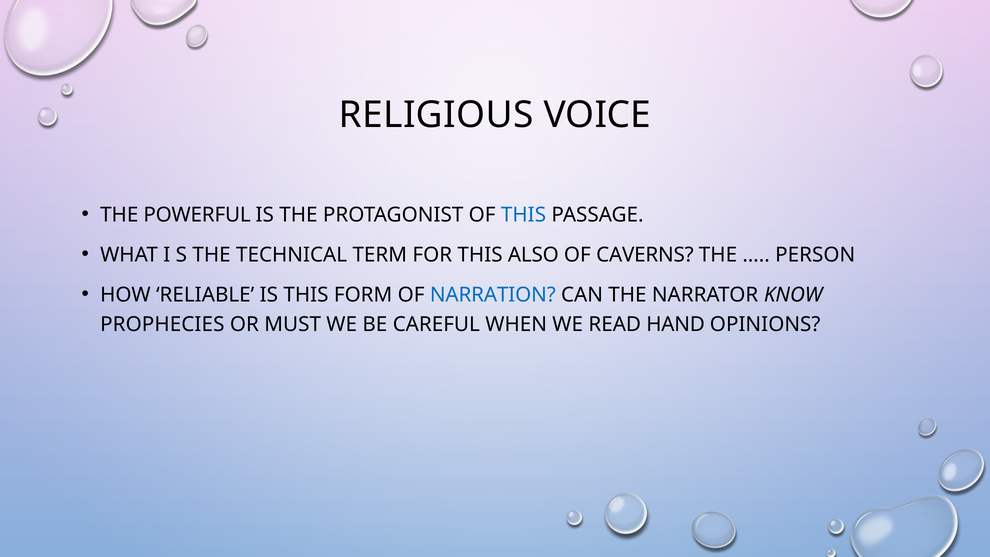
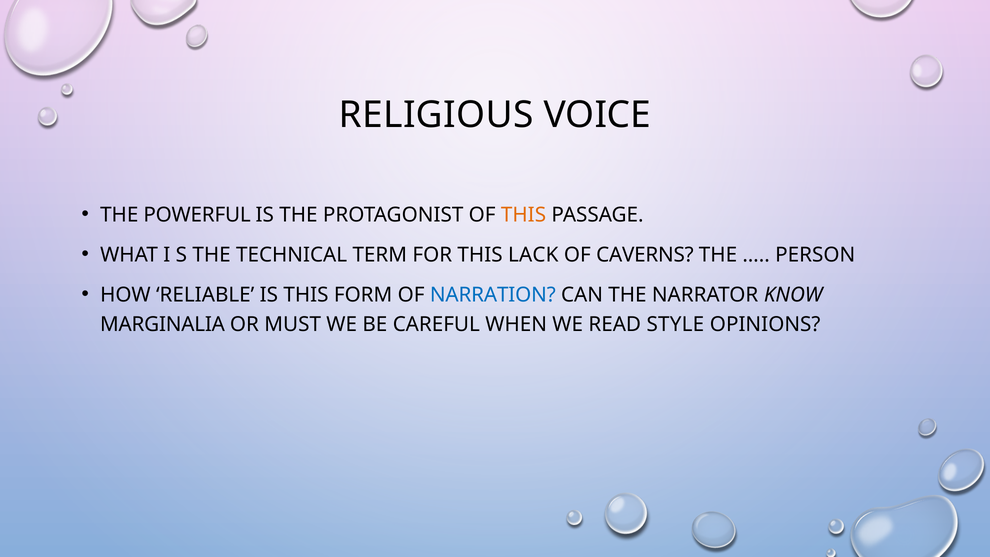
THIS at (523, 215) colour: blue -> orange
ALSO: ALSO -> LACK
PROPHECIES: PROPHECIES -> MARGINALIA
HAND: HAND -> STYLE
